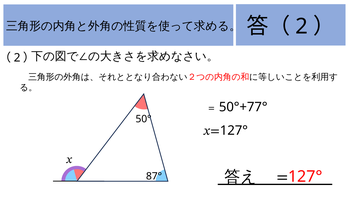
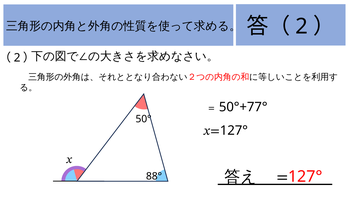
87°: 87° -> 88°
